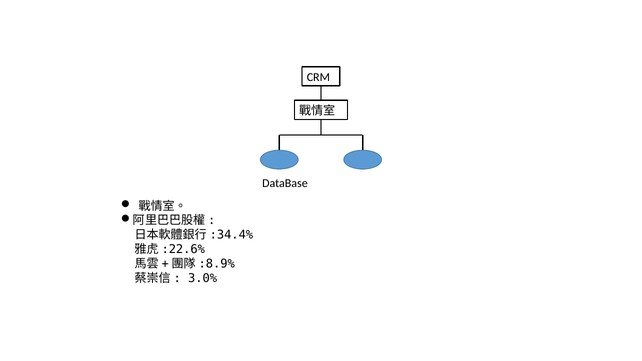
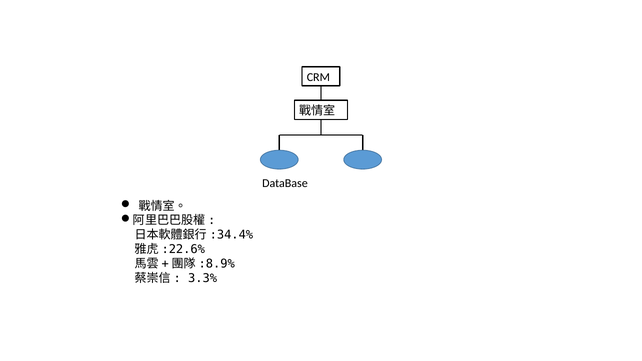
3.0%: 3.0% -> 3.3%
